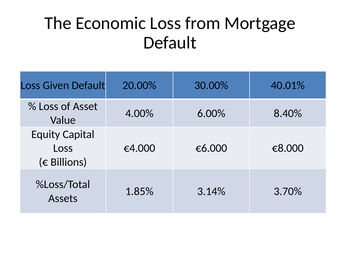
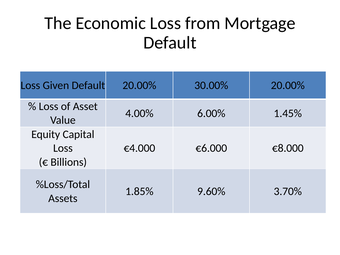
30.00% 40.01%: 40.01% -> 20.00%
8.40%: 8.40% -> 1.45%
3.14%: 3.14% -> 9.60%
